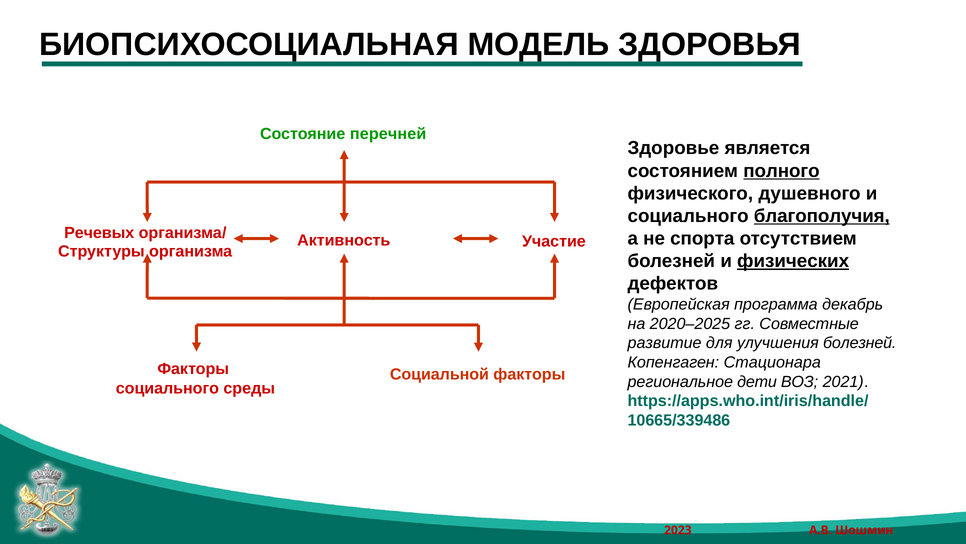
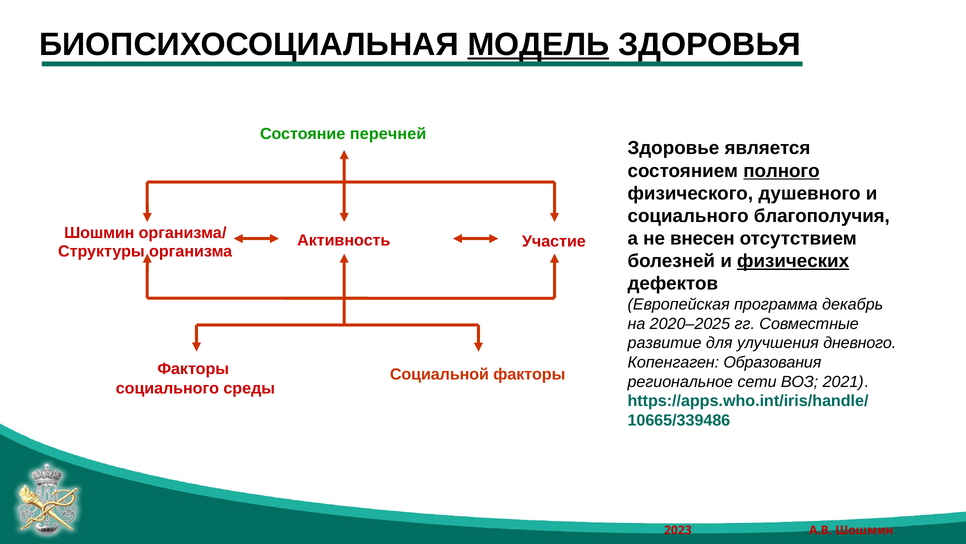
МОДЕЛЬ underline: none -> present
благополучия underline: present -> none
Речевых at (99, 233): Речевых -> Шошмин
спорта: спорта -> внесен
улучшения болезней: болезней -> дневного
Стационара: Стационара -> Образования
дети: дети -> сети
